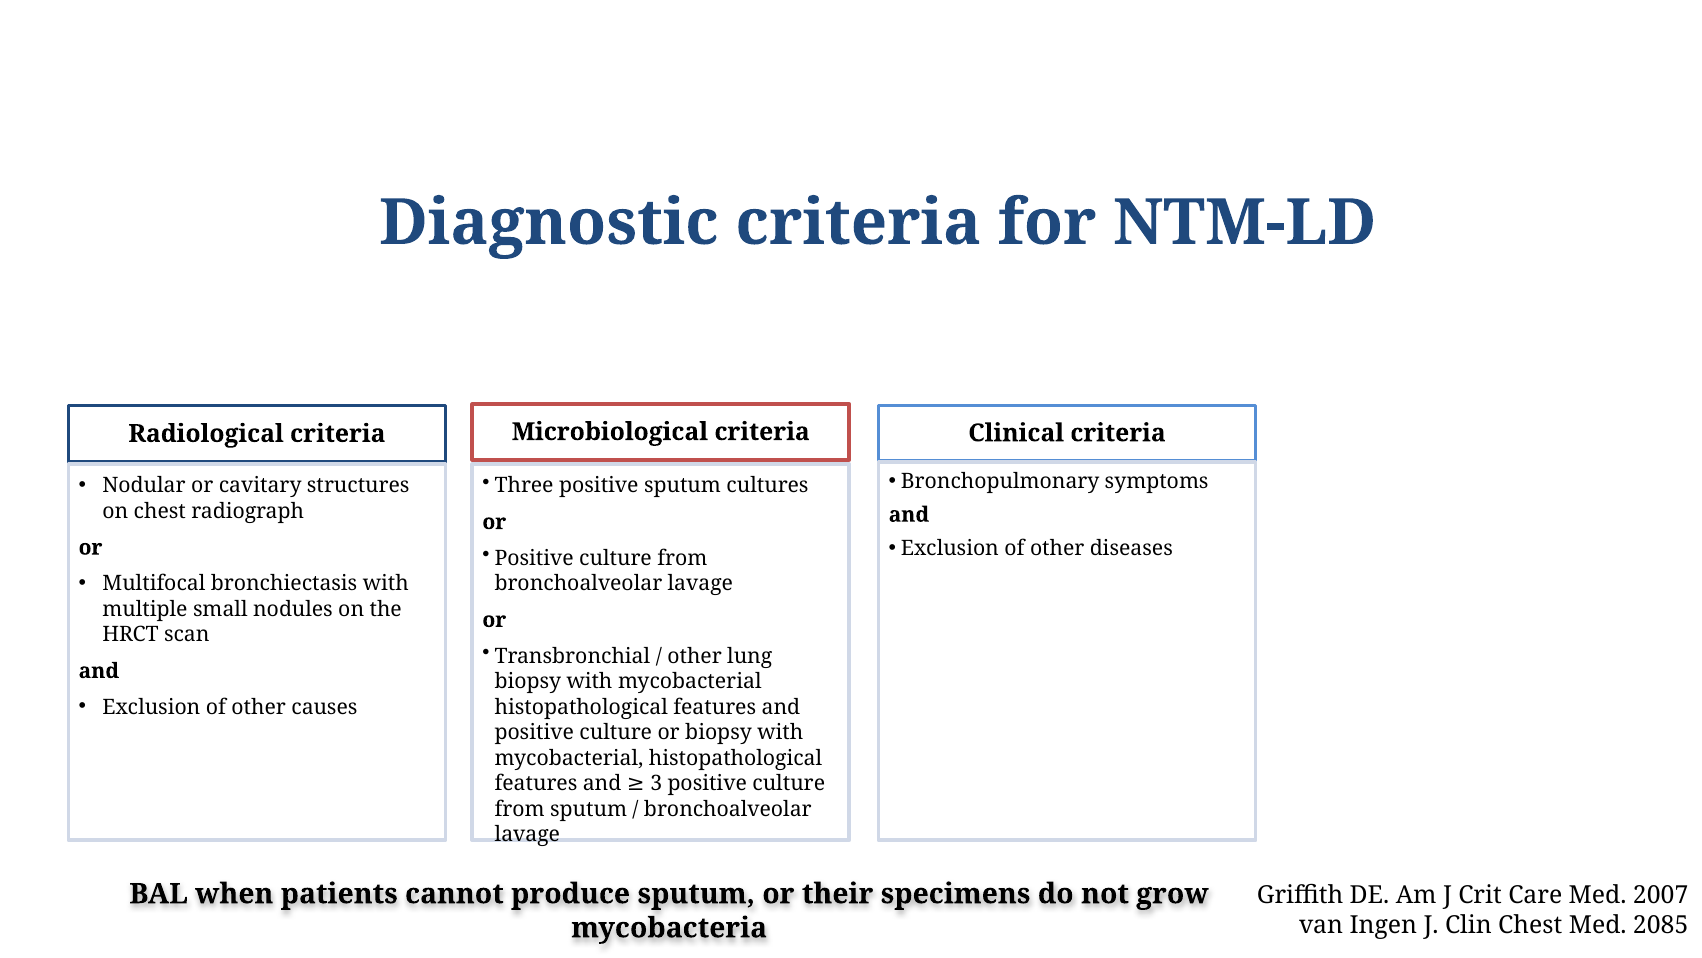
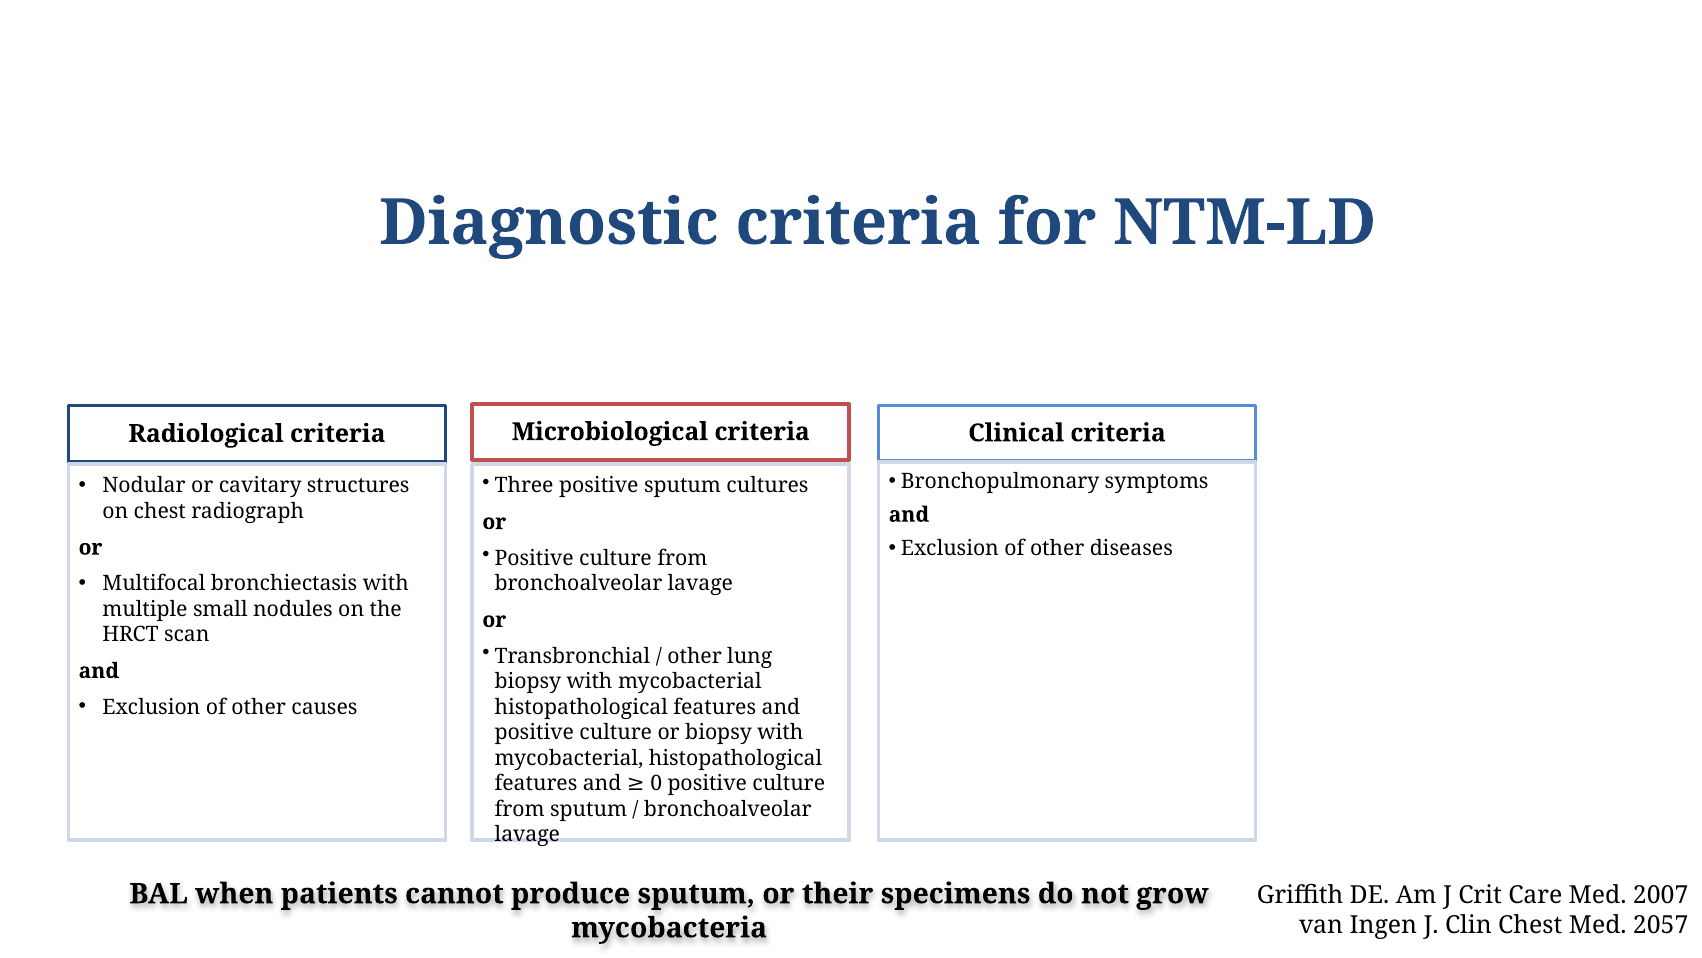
3: 3 -> 0
2085: 2085 -> 2057
